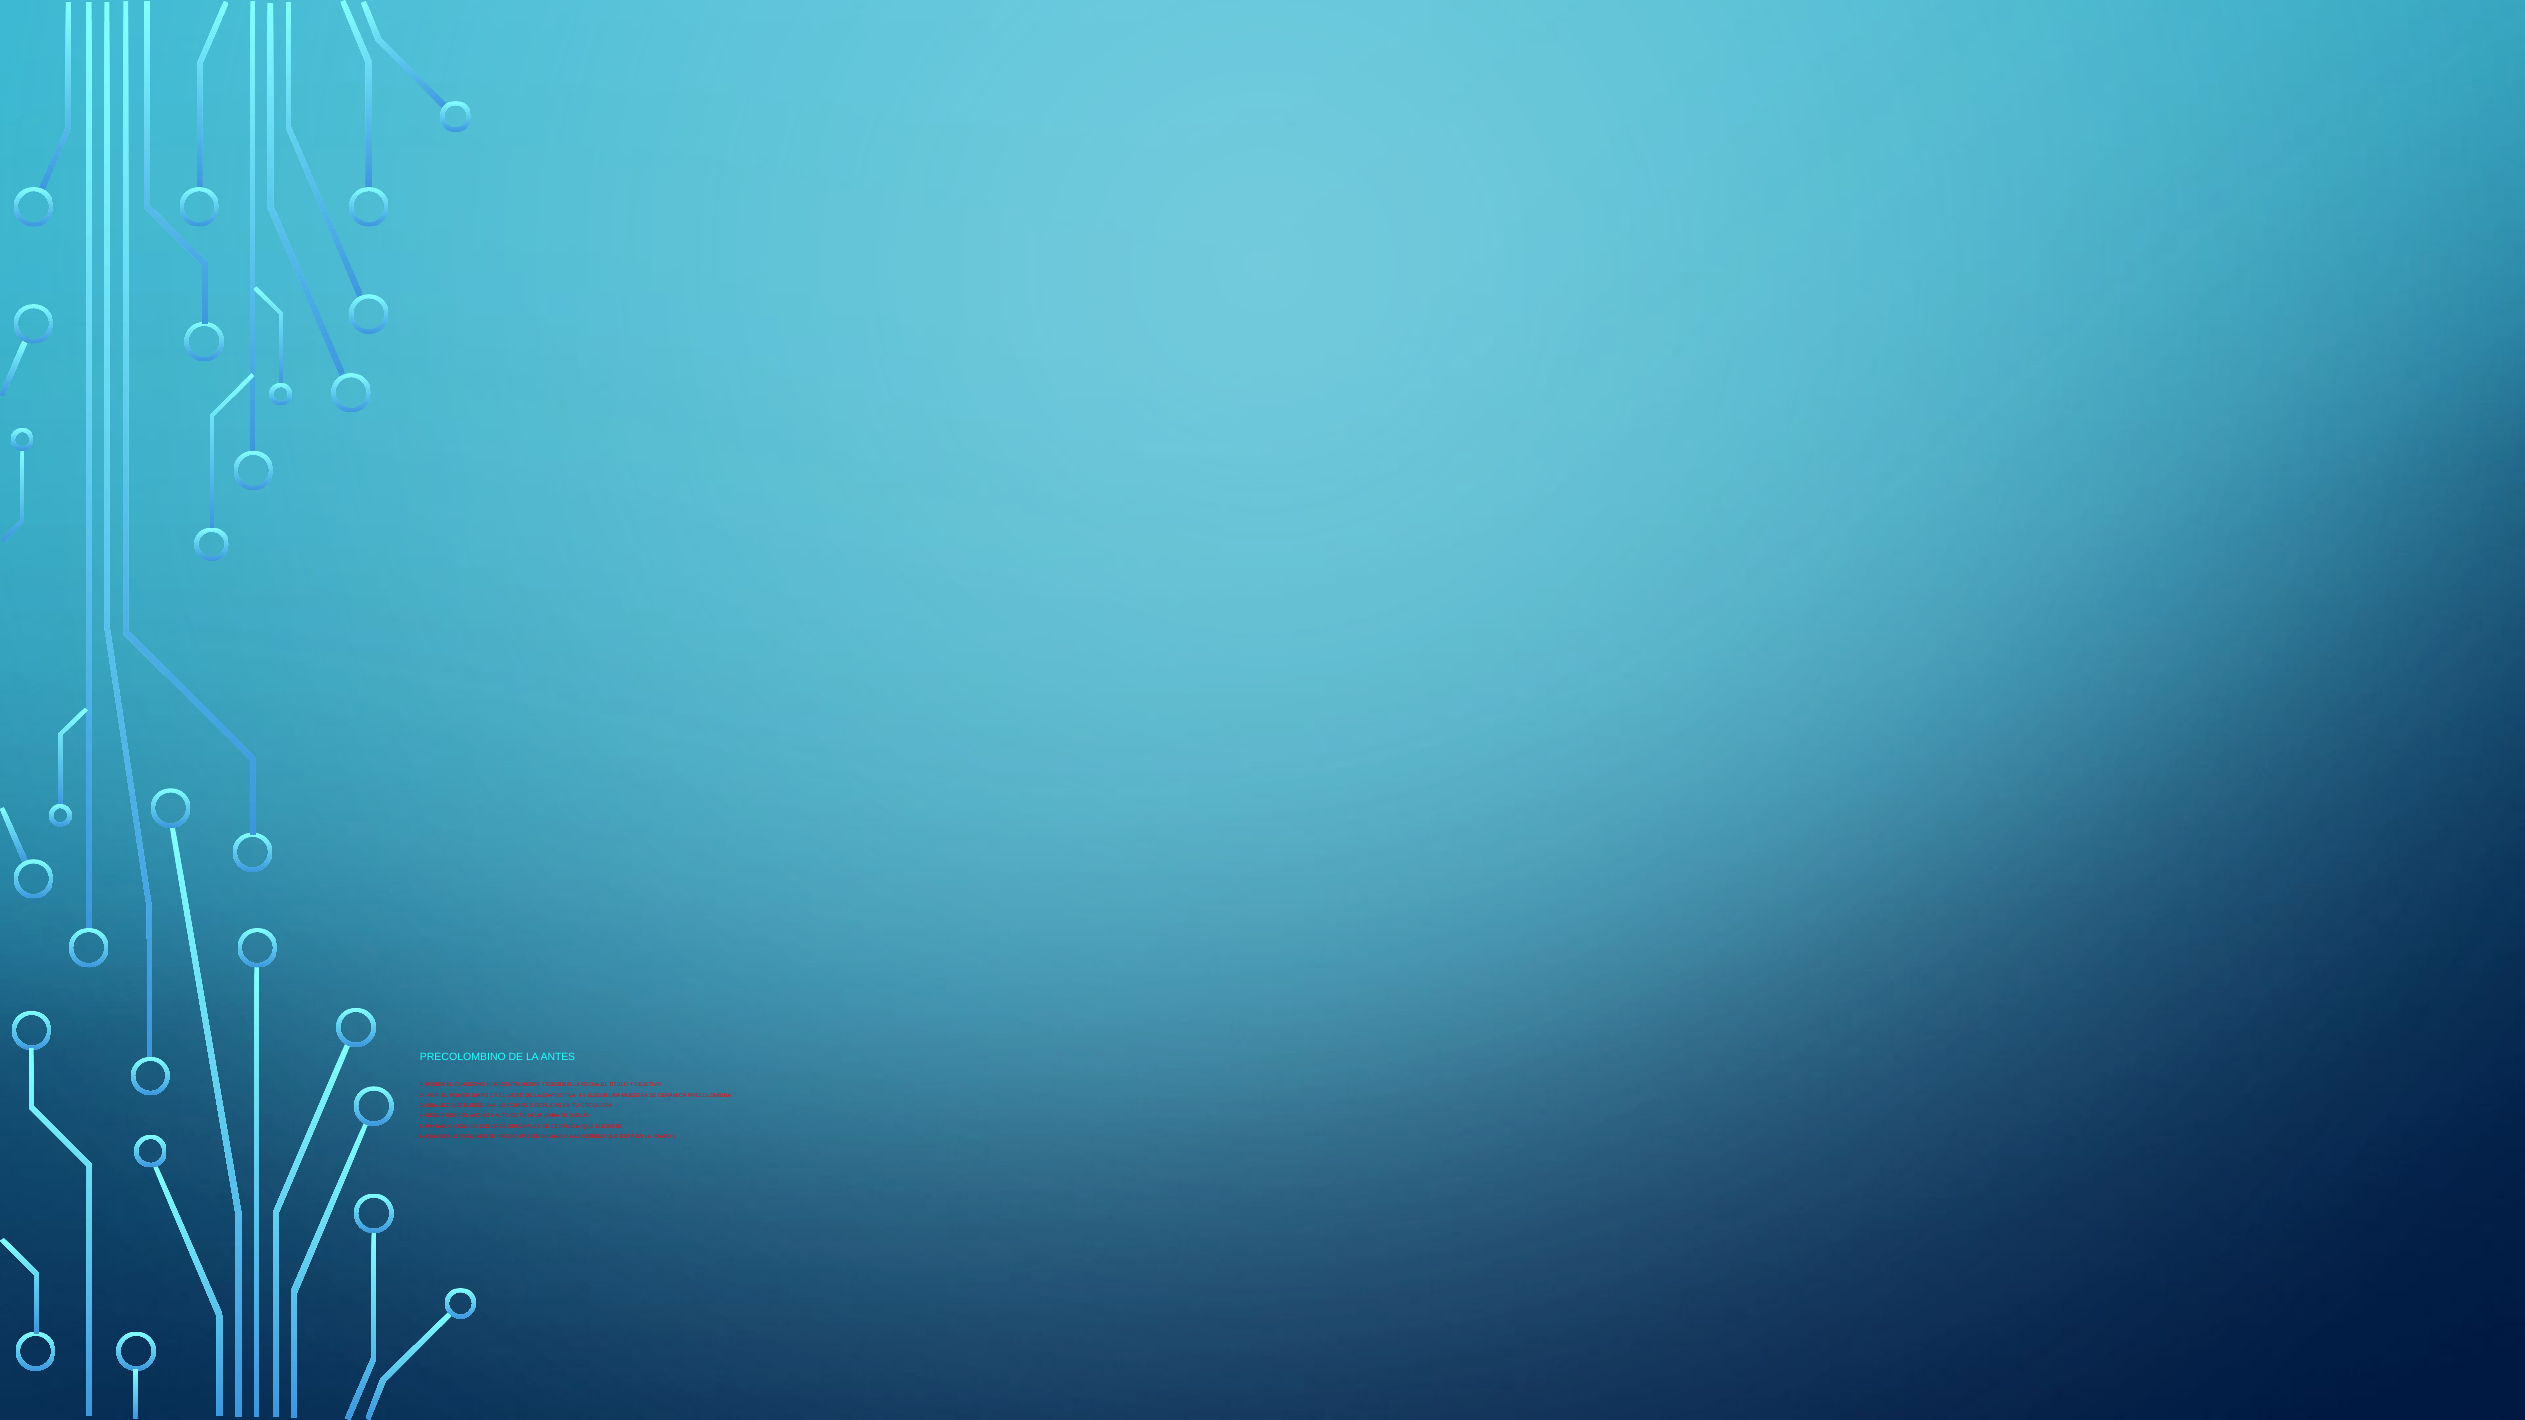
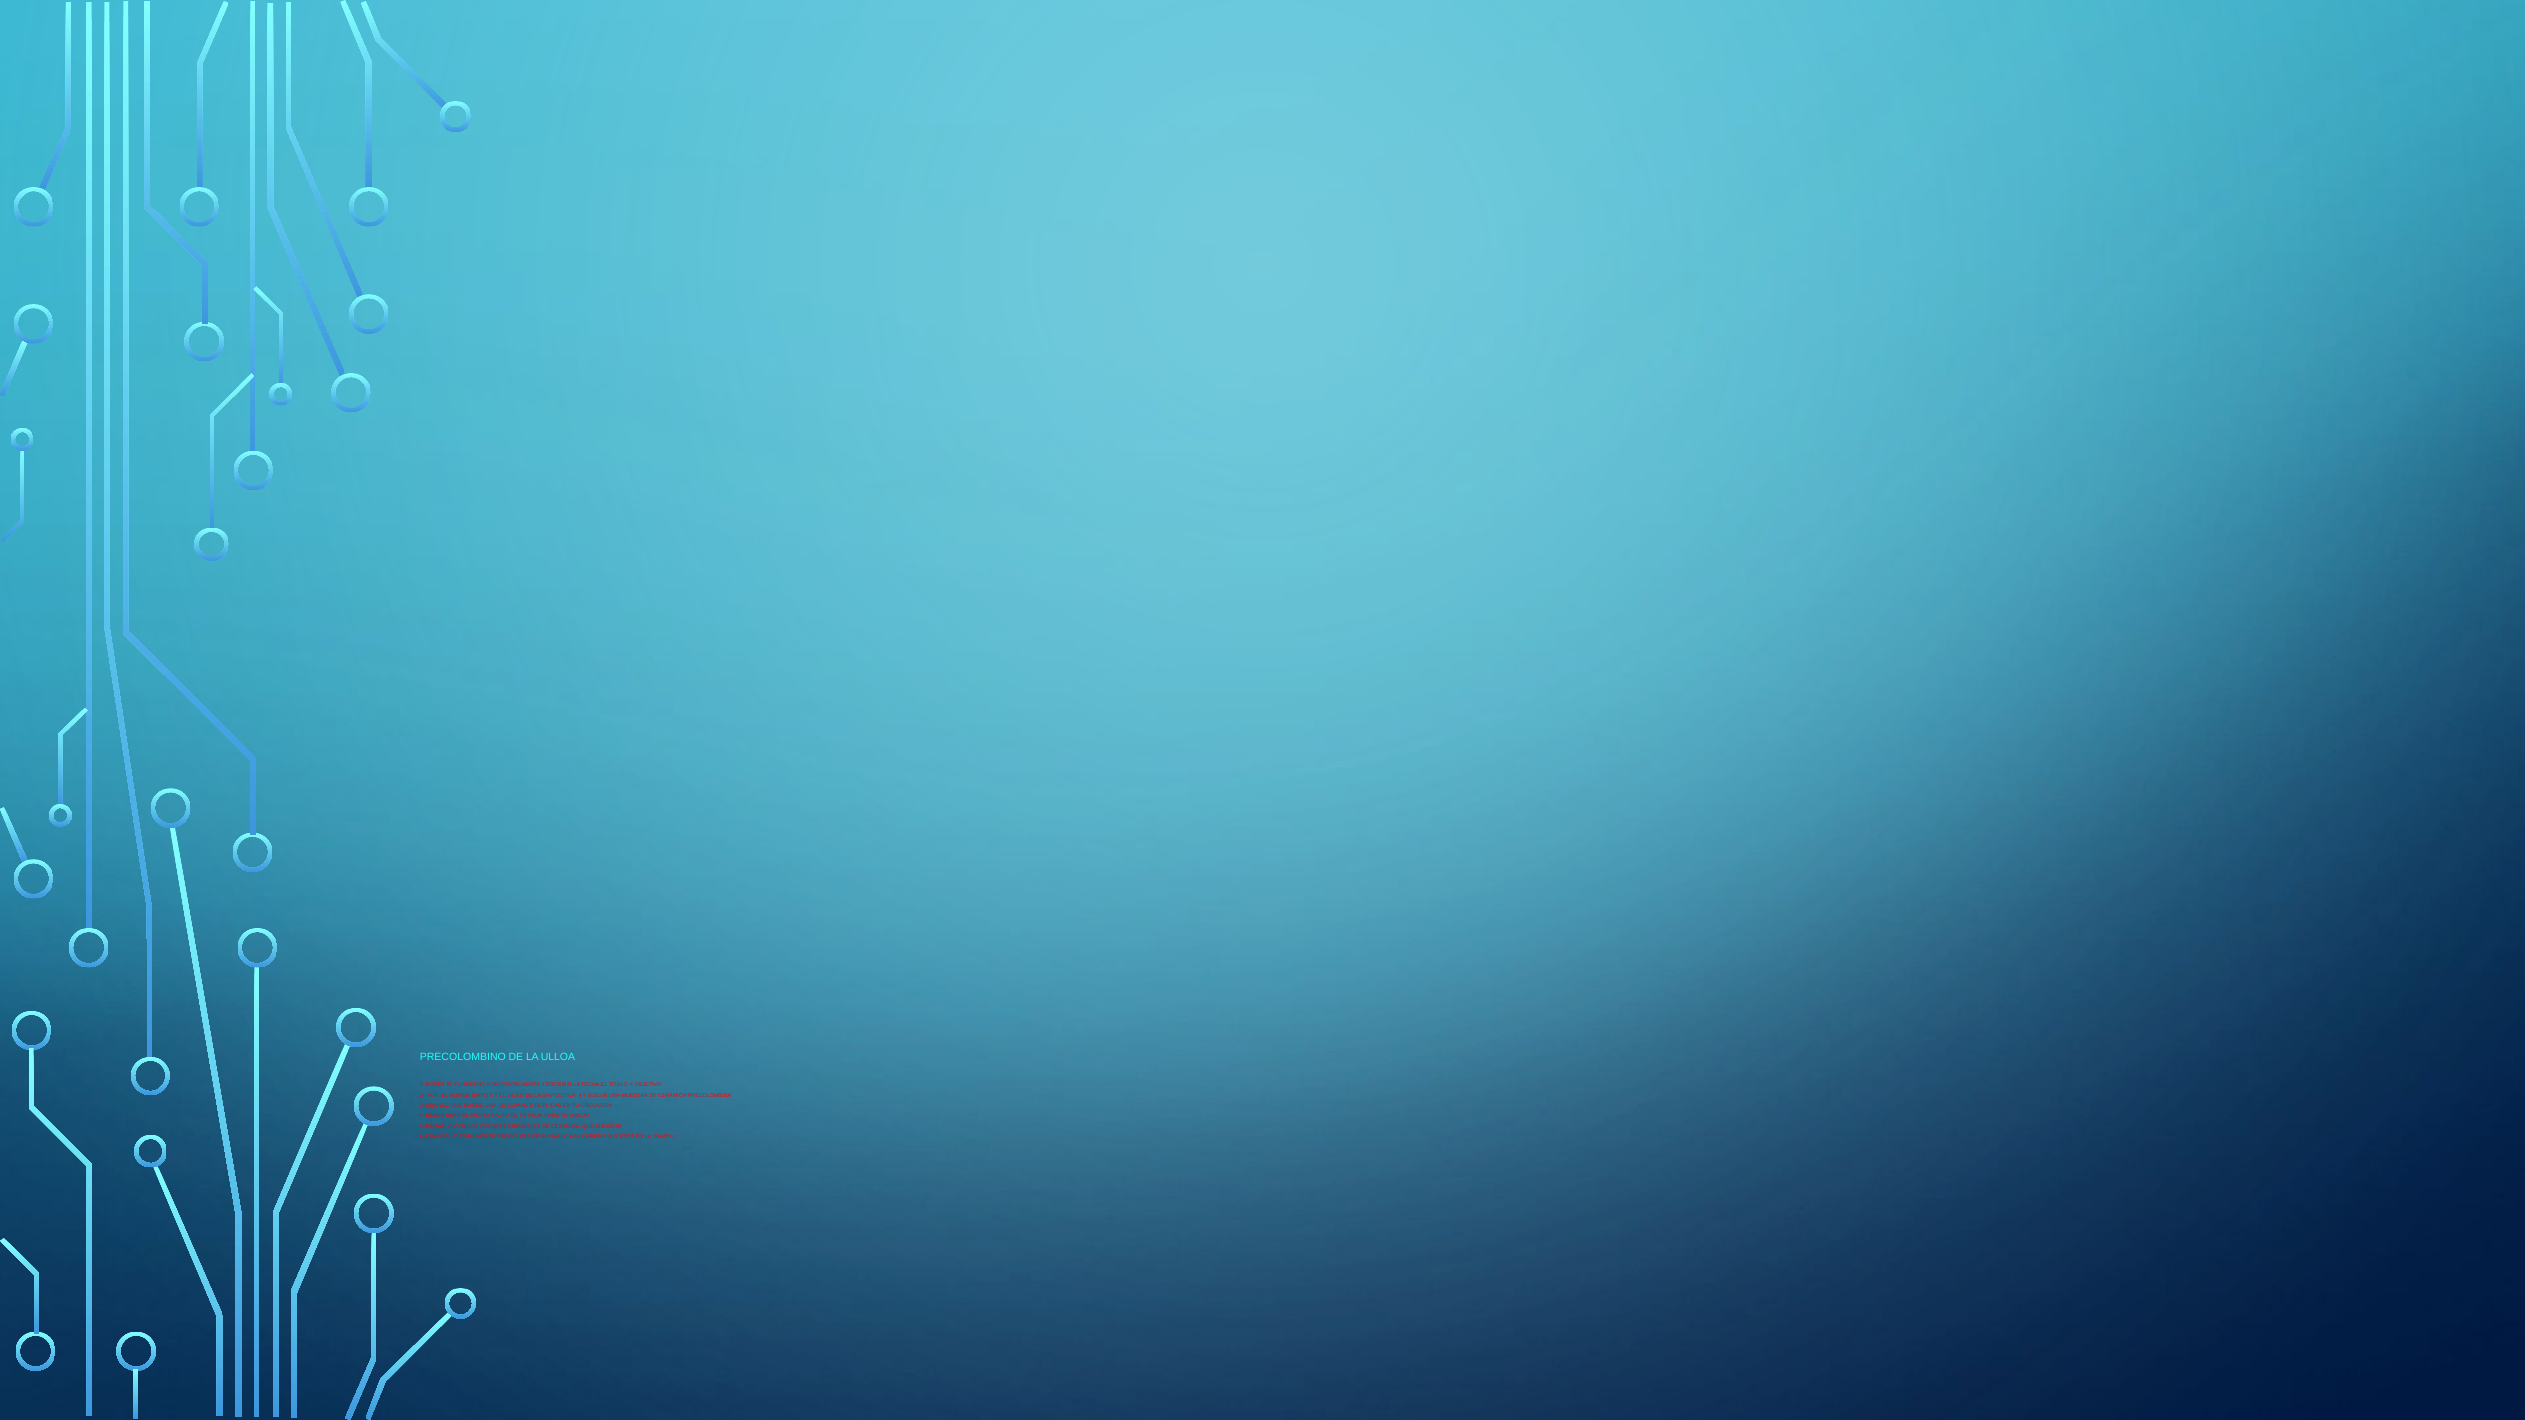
ANTES: ANTES -> ULLOA
